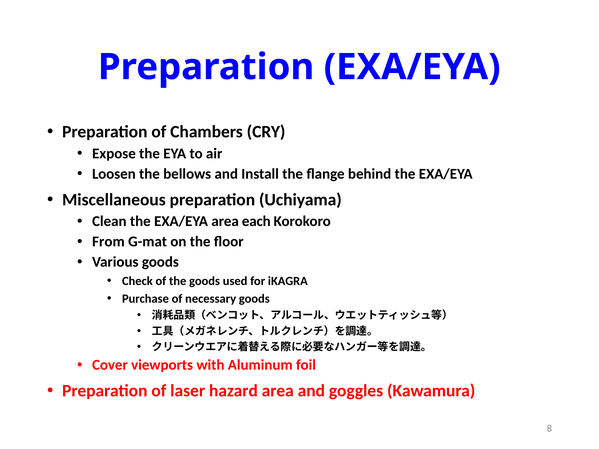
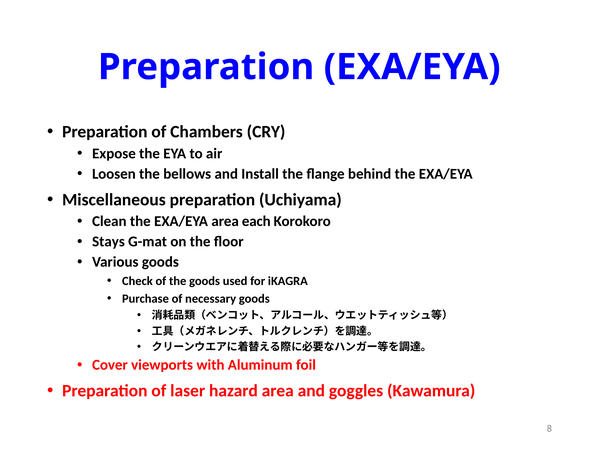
From: From -> Stays
